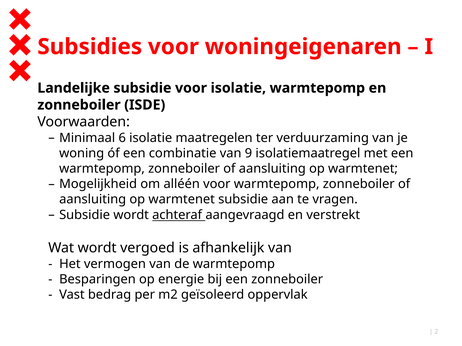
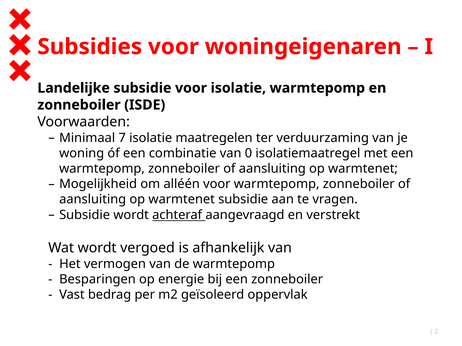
6: 6 -> 7
9: 9 -> 0
